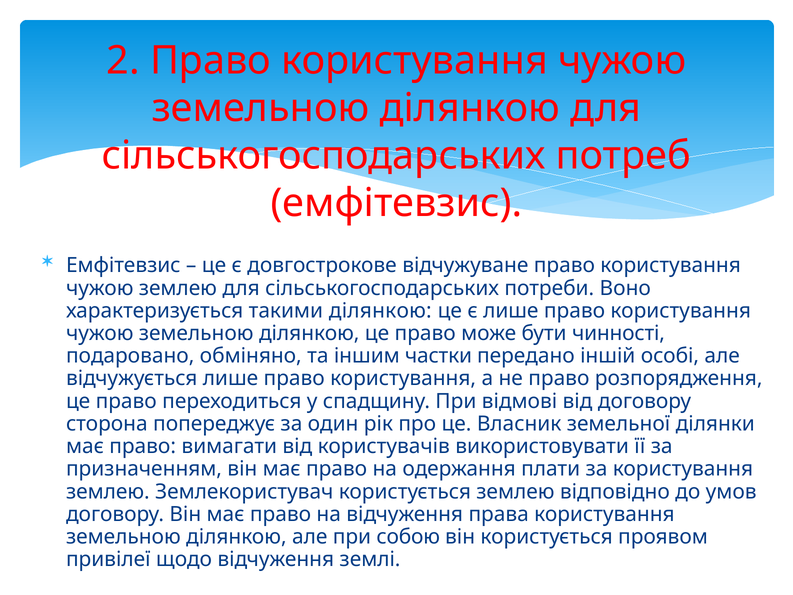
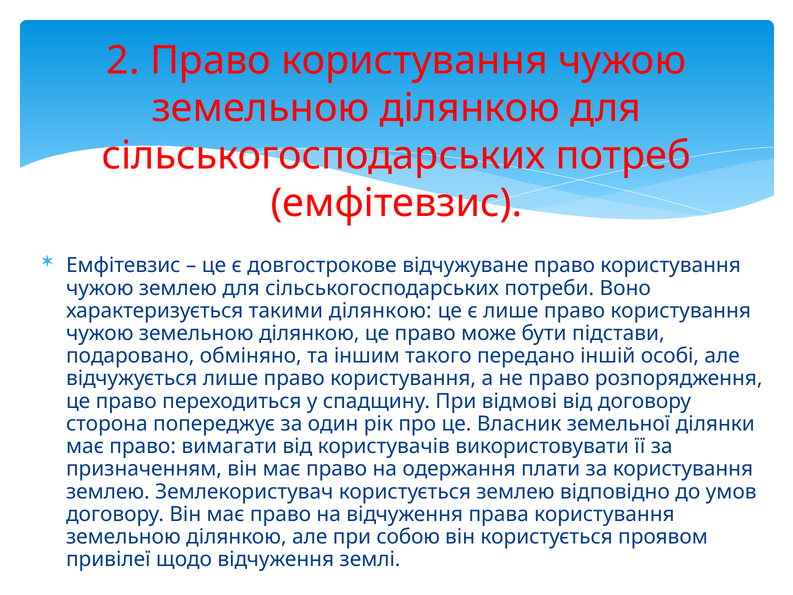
чинності: чинності -> підстави
частки: частки -> такого
